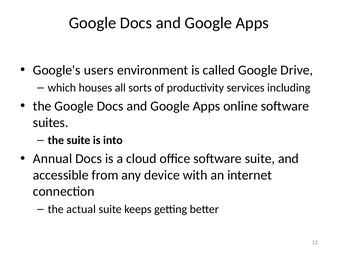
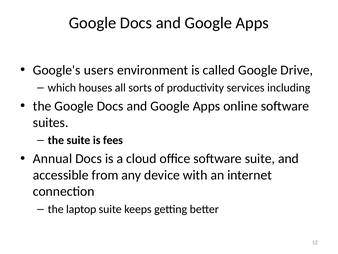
into: into -> fees
actual: actual -> laptop
